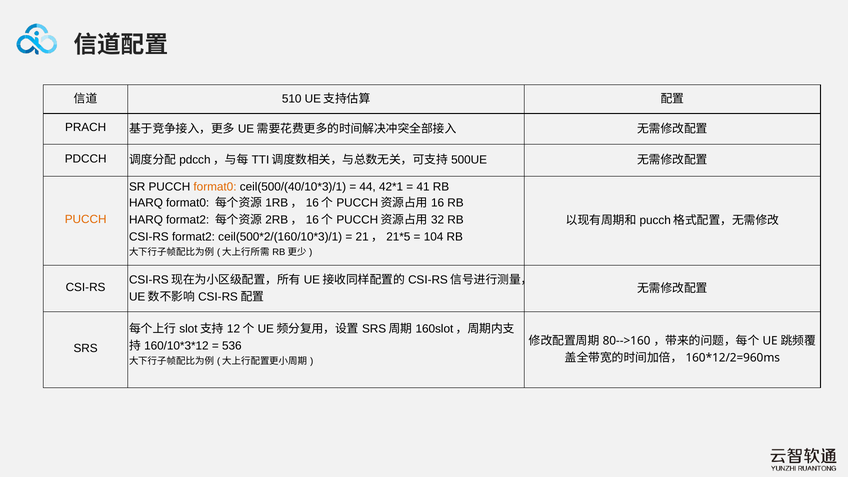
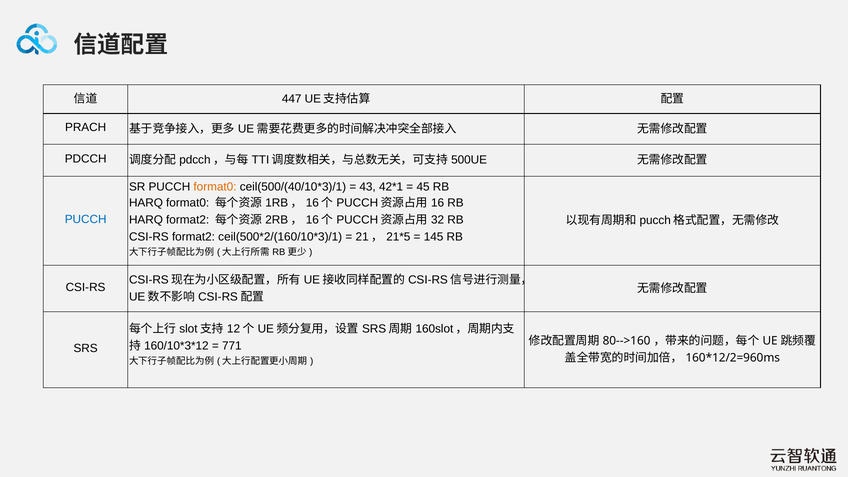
510: 510 -> 447
44: 44 -> 43
41: 41 -> 45
PUCCH at (86, 219) colour: orange -> blue
104: 104 -> 145
536: 536 -> 771
